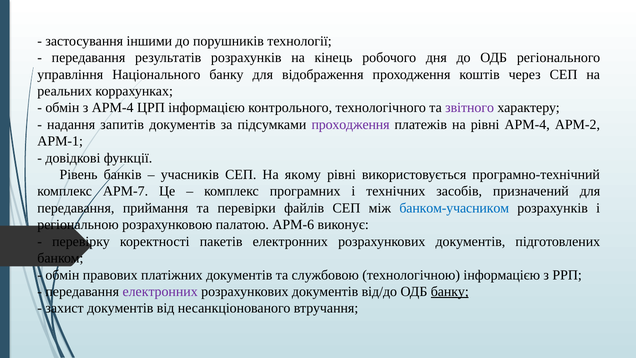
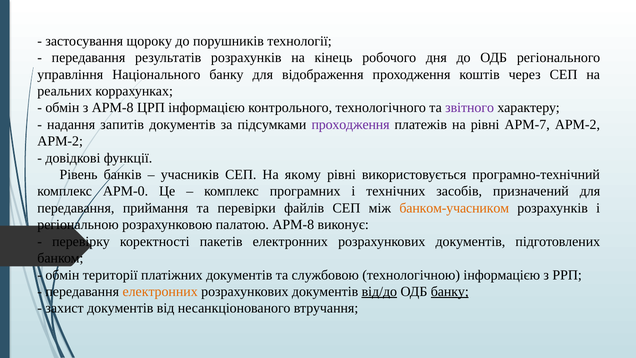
іншими: іншими -> щороку
з АРМ-4: АРМ-4 -> АРМ-8
рівні АРМ-4: АРМ-4 -> АРМ-7
АРМ-1 at (60, 141): АРМ-1 -> АРМ-2
АРМ-7: АРМ-7 -> АРМ-0
банком-учасником colour: blue -> orange
палатою АРМ-6: АРМ-6 -> АРМ-8
правових: правових -> території
електронних at (160, 291) colour: purple -> orange
від/до underline: none -> present
